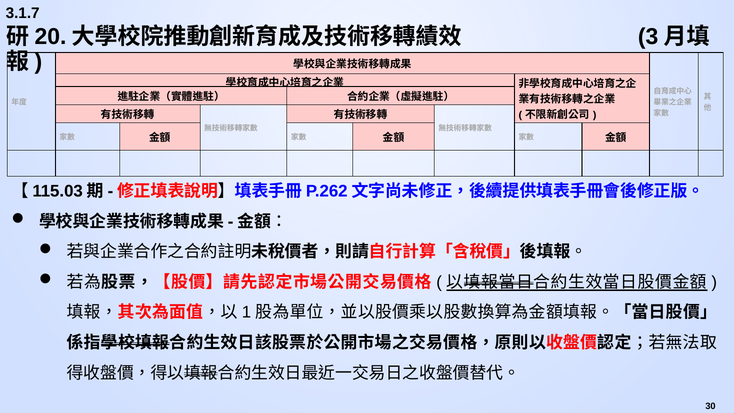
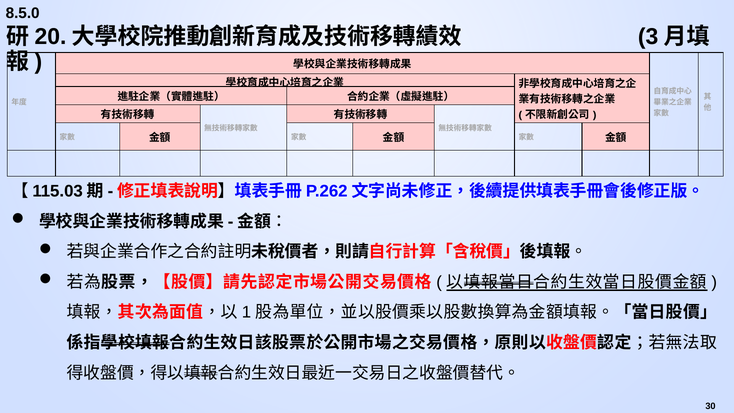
3.1.7: 3.1.7 -> 8.5.0
